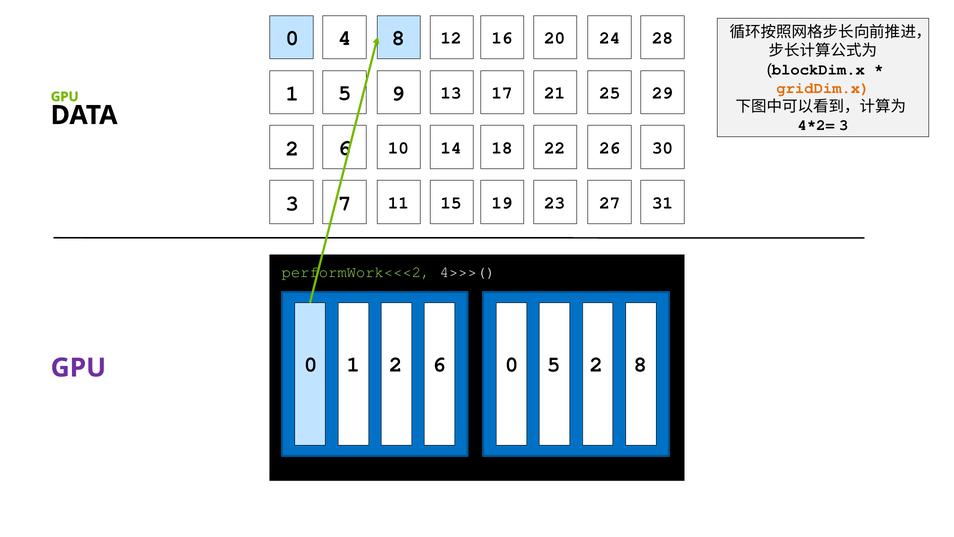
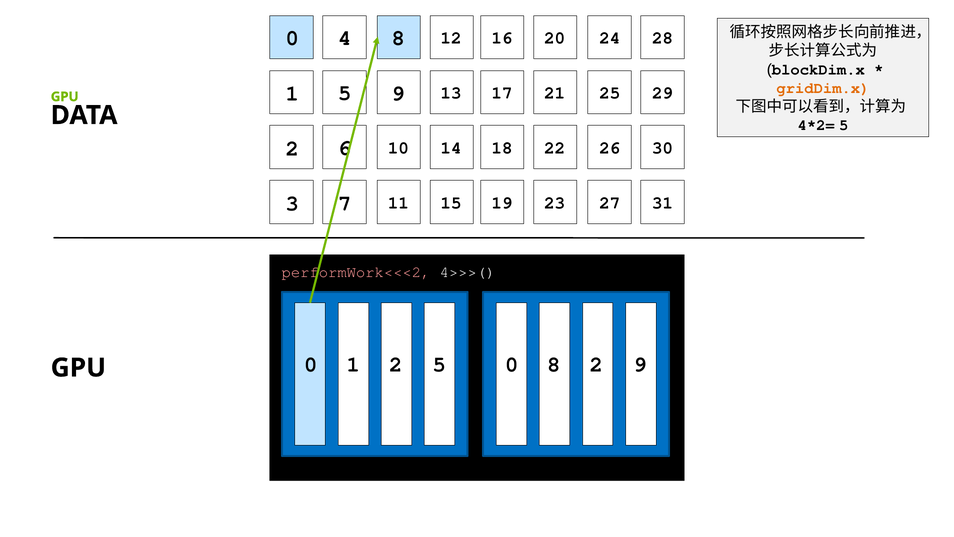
3 at (844, 125): 3 -> 5
performWork<<<2 colour: light green -> pink
2 6: 6 -> 5
0 5: 5 -> 8
2 8: 8 -> 9
GPU at (78, 368) colour: purple -> black
